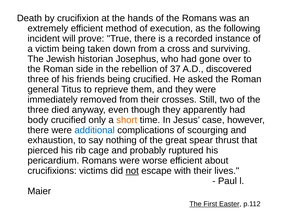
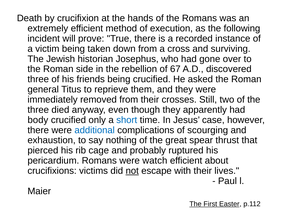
37: 37 -> 67
short colour: orange -> blue
worse: worse -> watch
